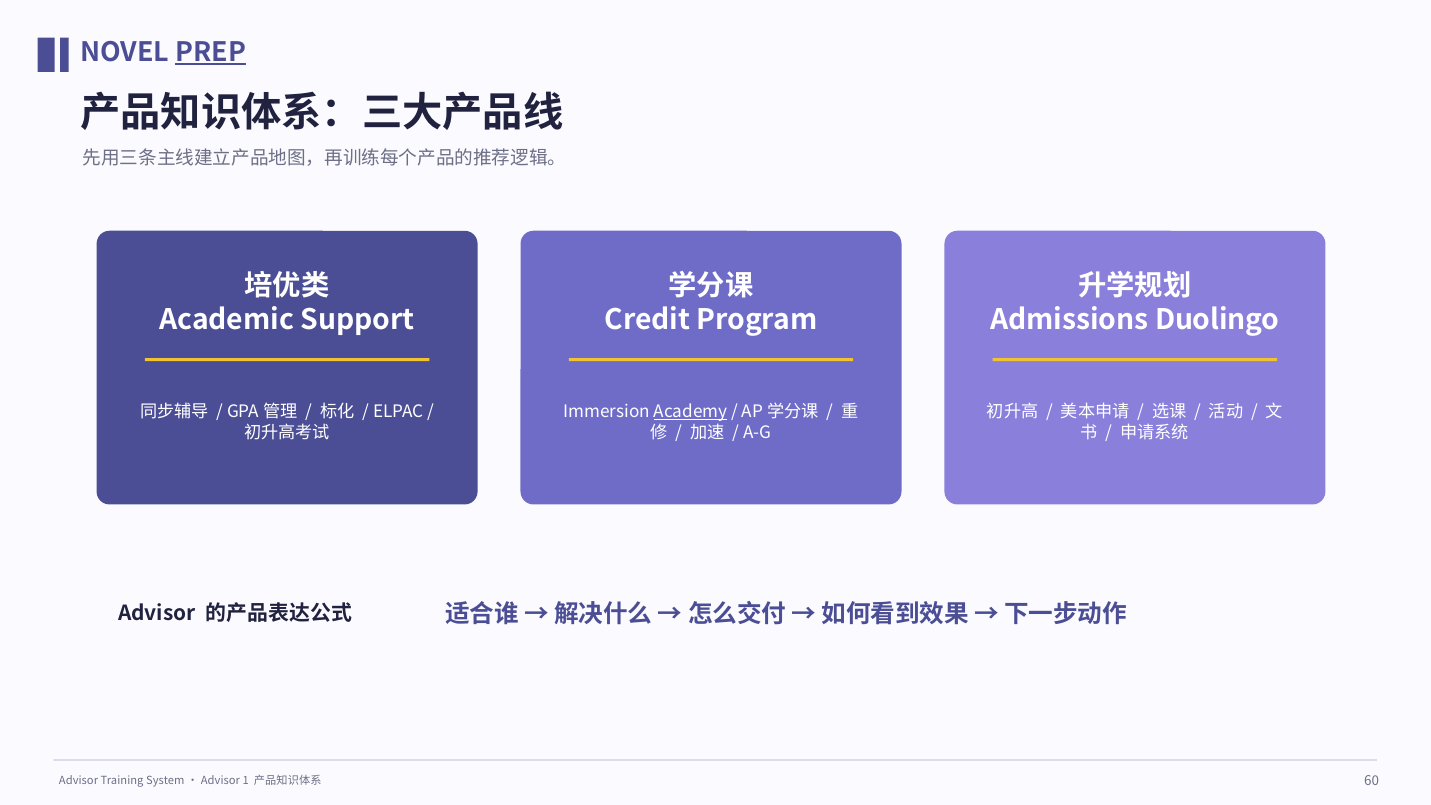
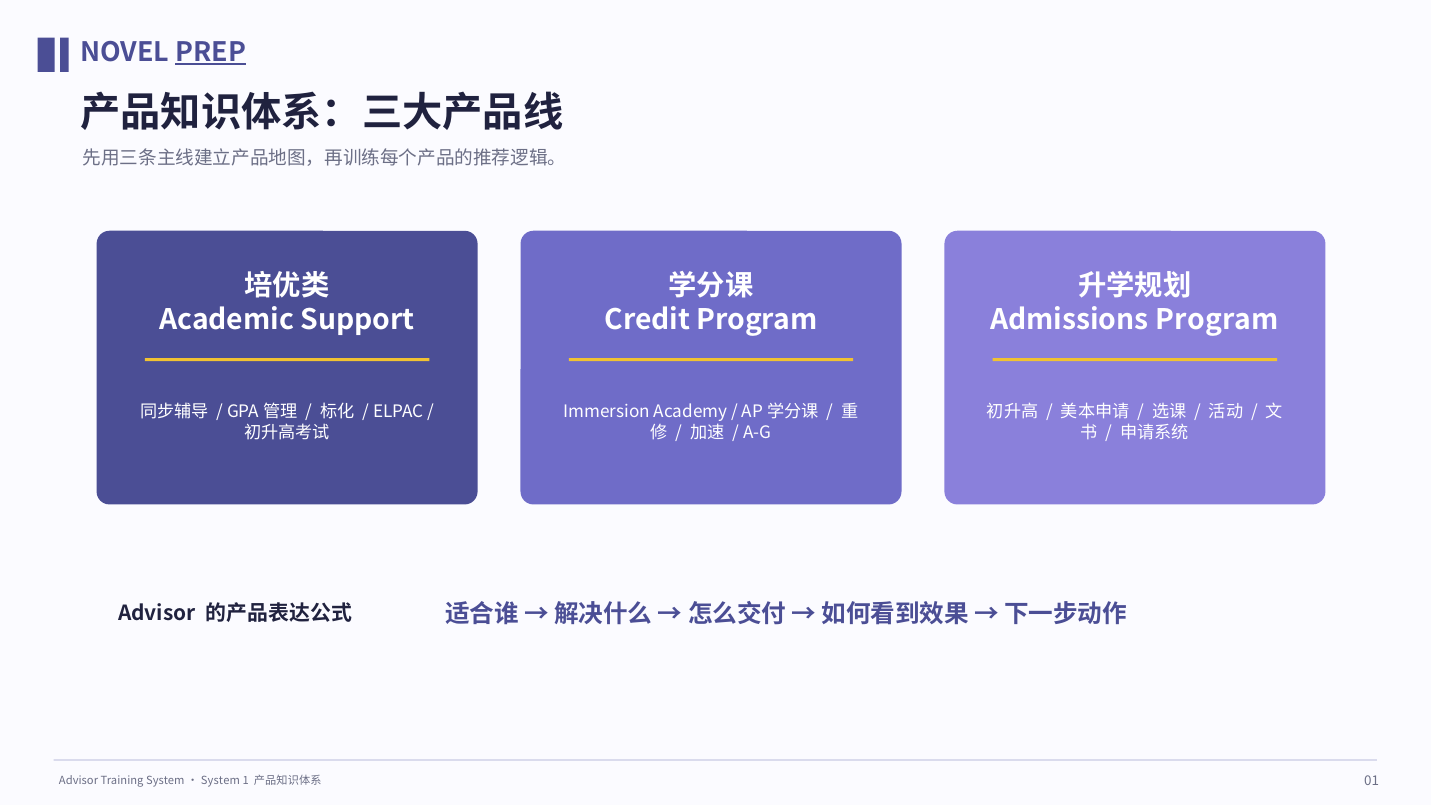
Admissions Duolingo: Duolingo -> Program
Academy underline: present -> none
Advisor at (220, 781): Advisor -> System
60: 60 -> 01
